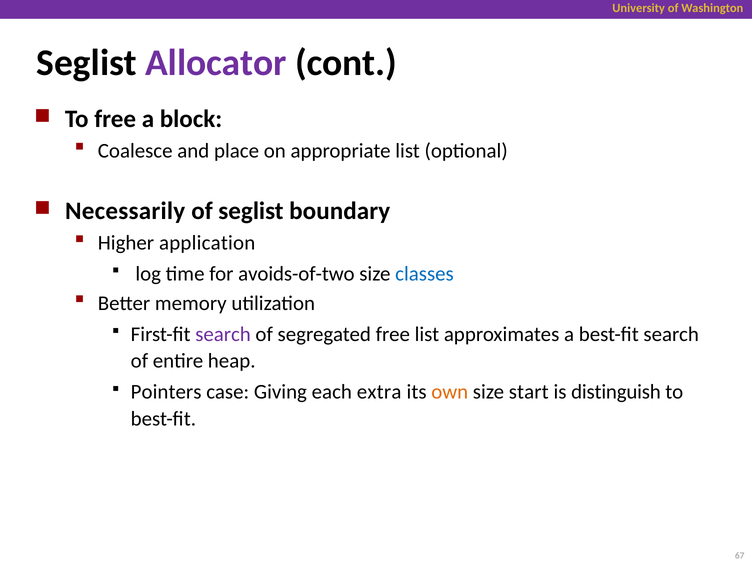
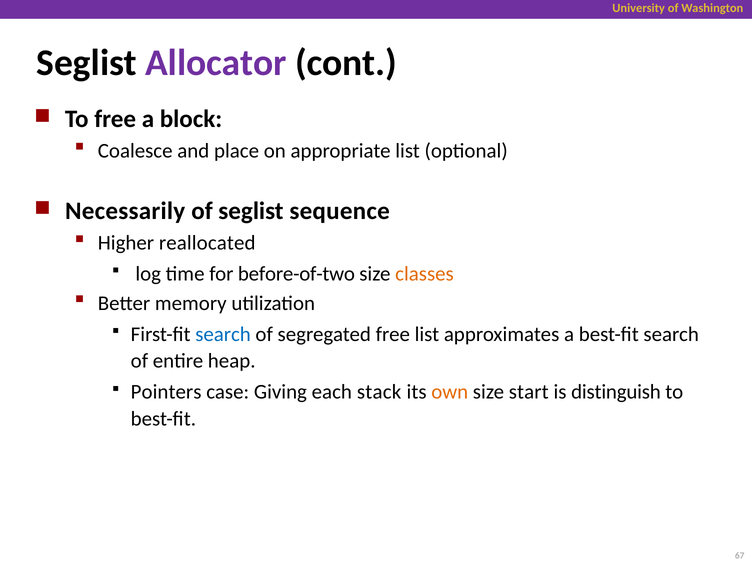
boundary: boundary -> sequence
application: application -> reallocated
avoids-of-two: avoids-of-two -> before-of-two
classes colour: blue -> orange
search at (223, 334) colour: purple -> blue
extra: extra -> stack
